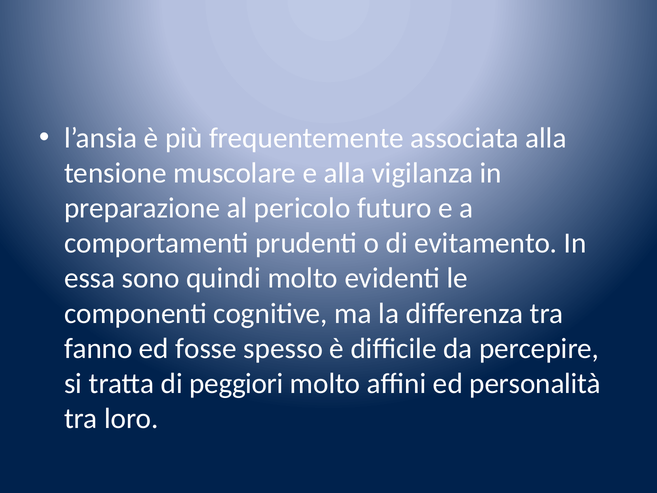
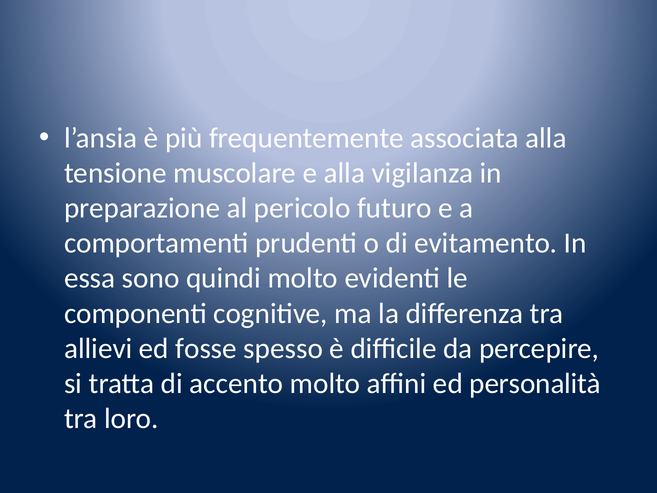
fanno: fanno -> allievi
peggiori: peggiori -> accento
